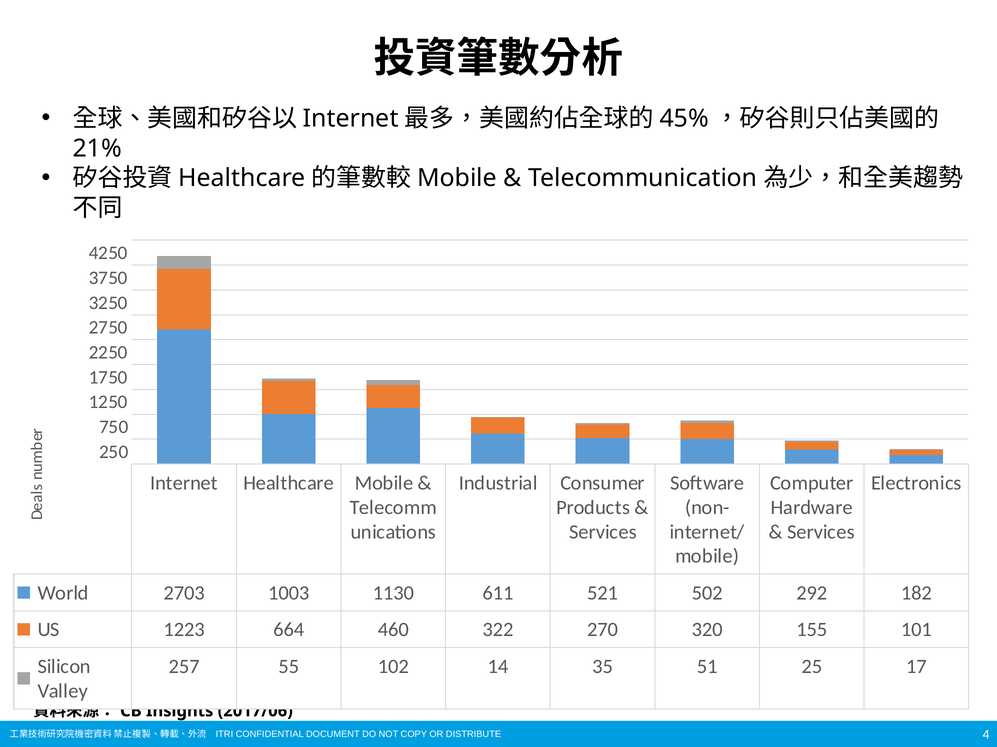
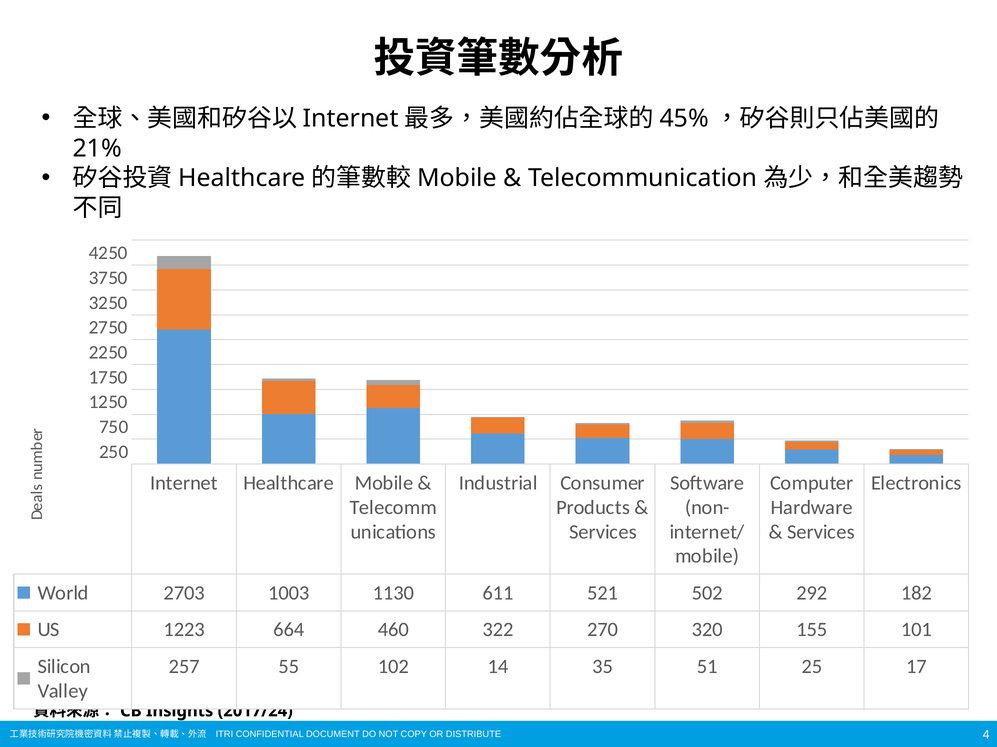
2017/06: 2017/06 -> 2017/24
